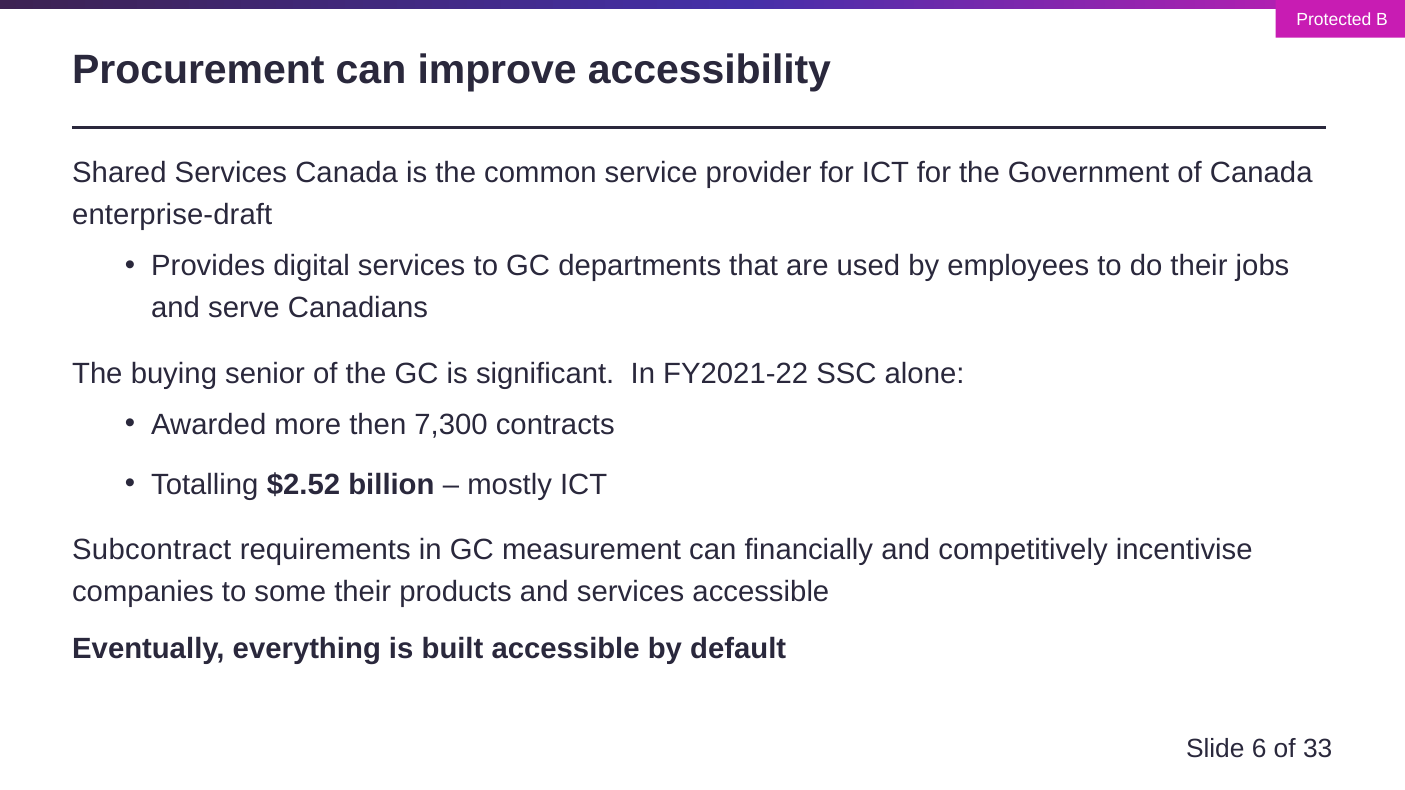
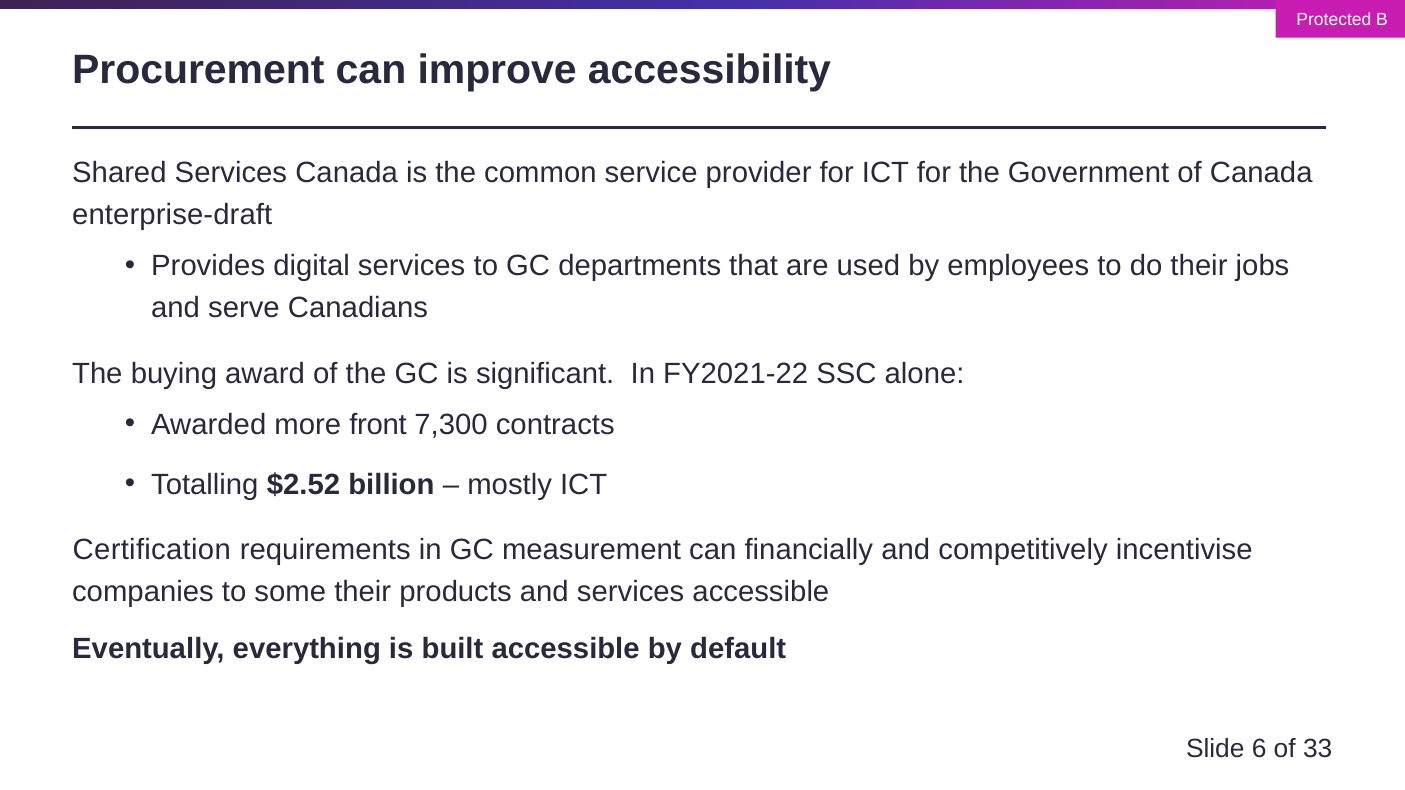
senior: senior -> award
then: then -> front
Subcontract: Subcontract -> Certification
